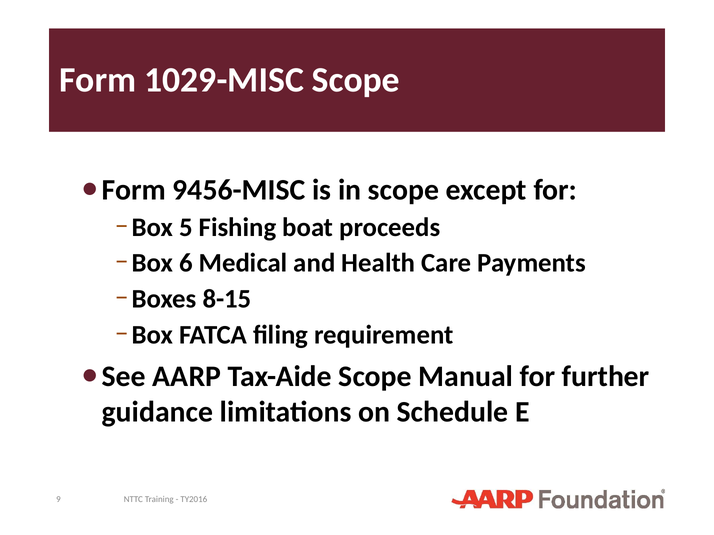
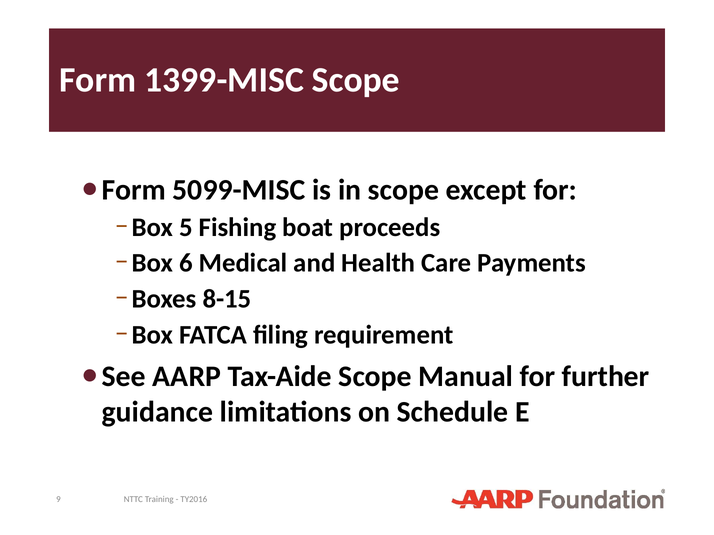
1029-MISC: 1029-MISC -> 1399-MISC
9456-MISC: 9456-MISC -> 5099-MISC
